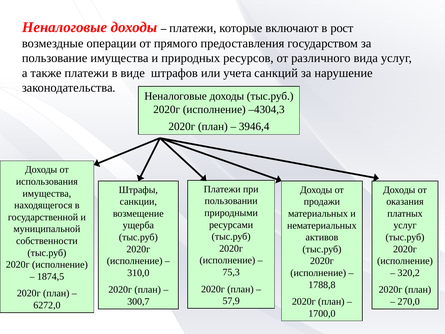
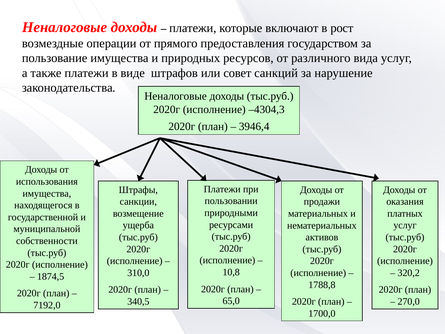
учета: учета -> совет
75,3: 75,3 -> 10,8
57,9: 57,9 -> 65,0
300,7: 300,7 -> 340,5
6272,0: 6272,0 -> 7192,0
